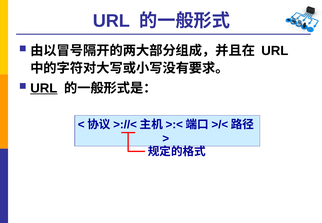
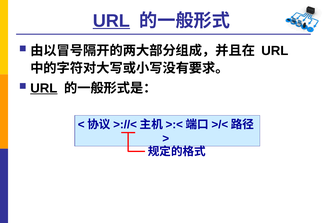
URL at (111, 21) underline: none -> present
